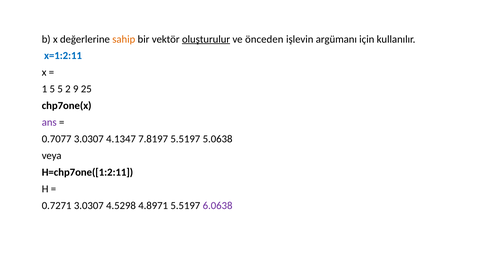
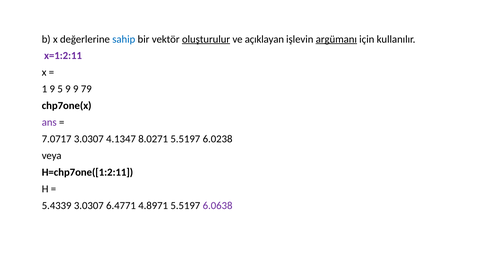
sahip colour: orange -> blue
önceden: önceden -> açıklayan
argümanı underline: none -> present
x=1:2:11 colour: blue -> purple
1 5: 5 -> 9
5 2: 2 -> 9
25: 25 -> 79
0.7077: 0.7077 -> 7.0717
7.8197: 7.8197 -> 8.0271
5.0638: 5.0638 -> 6.0238
0.7271: 0.7271 -> 5.4339
4.5298: 4.5298 -> 6.4771
